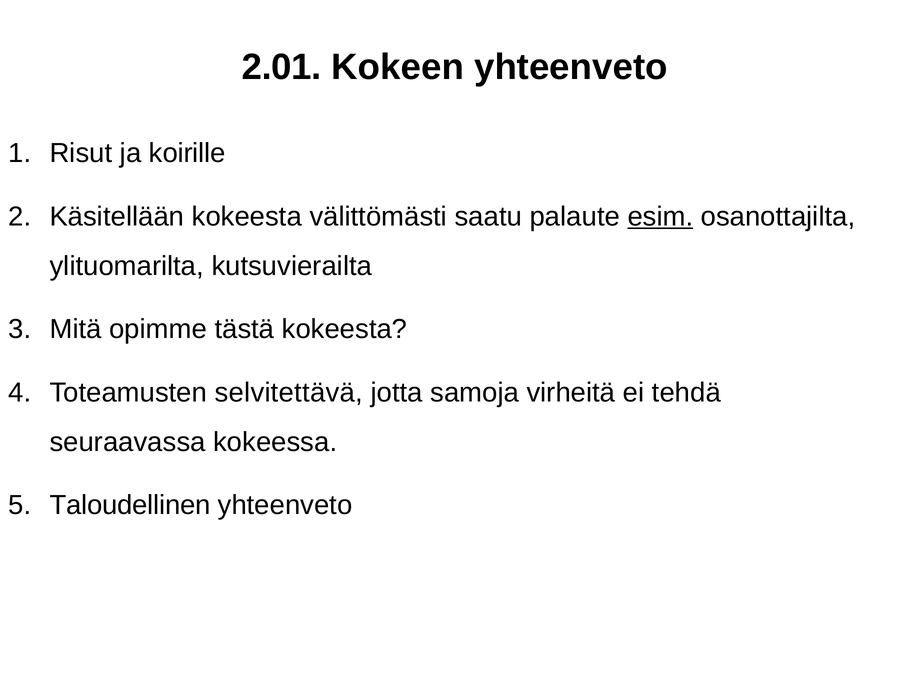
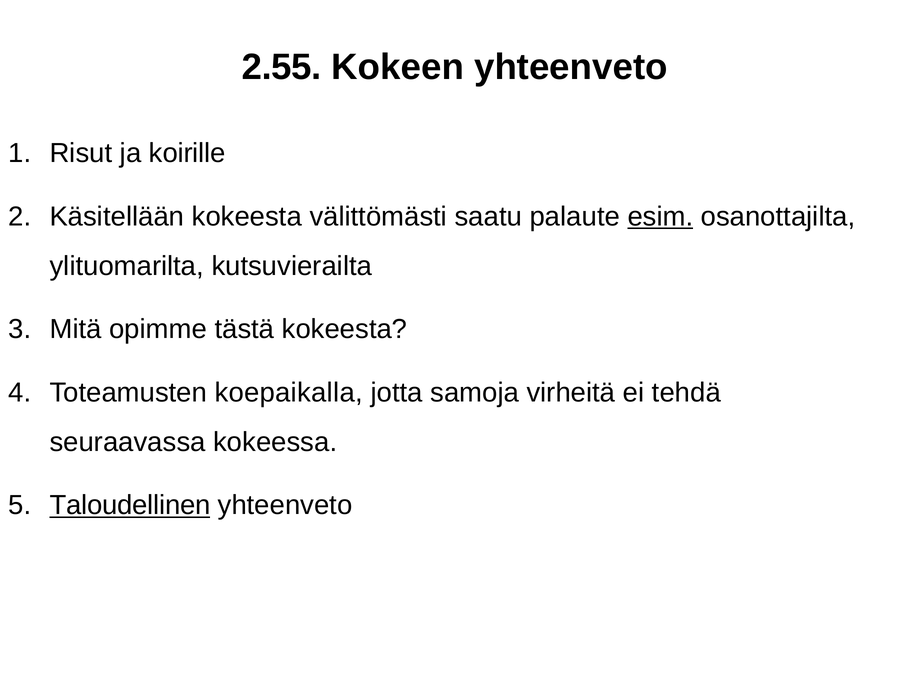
2.01: 2.01 -> 2.55
selvitettävä: selvitettävä -> koepaikalla
Taloudellinen underline: none -> present
